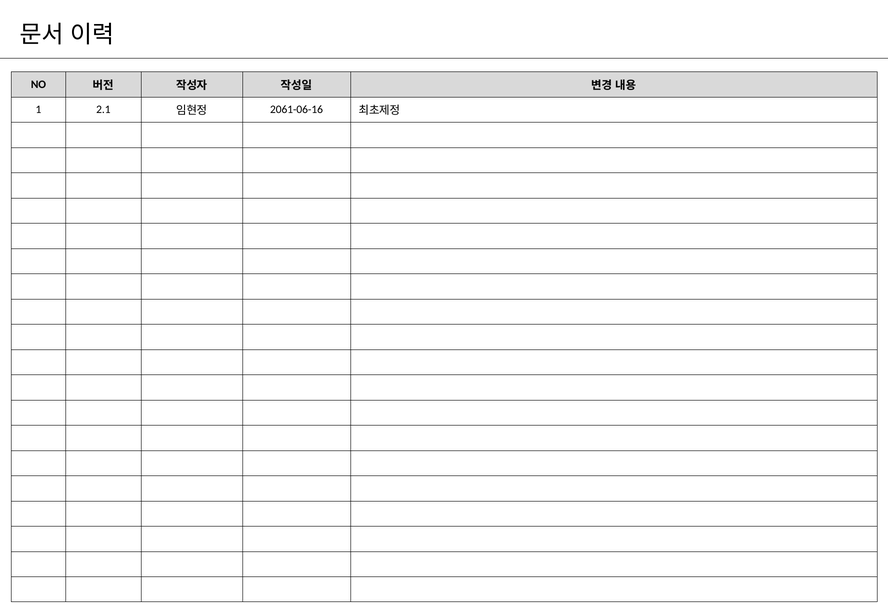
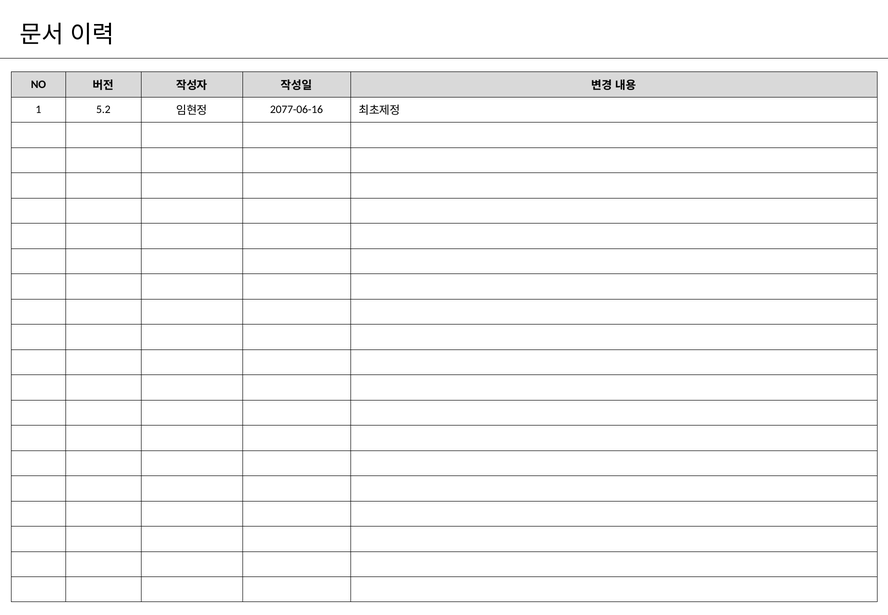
2.1: 2.1 -> 5.2
2061-06-16: 2061-06-16 -> 2077-06-16
